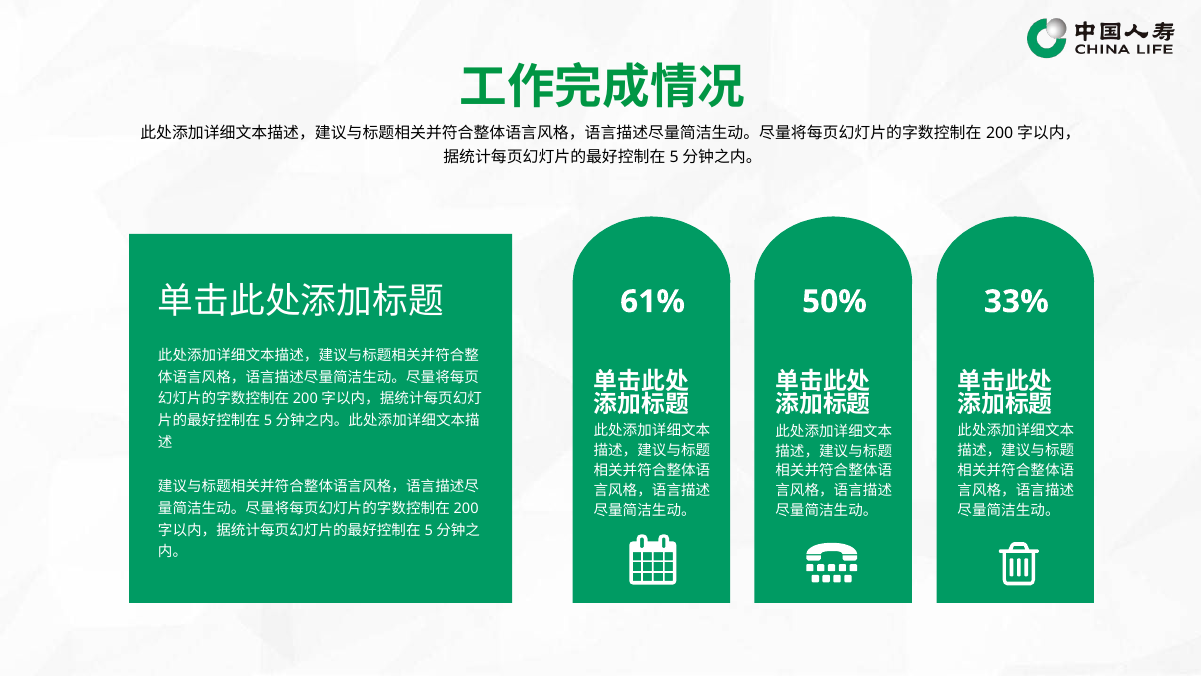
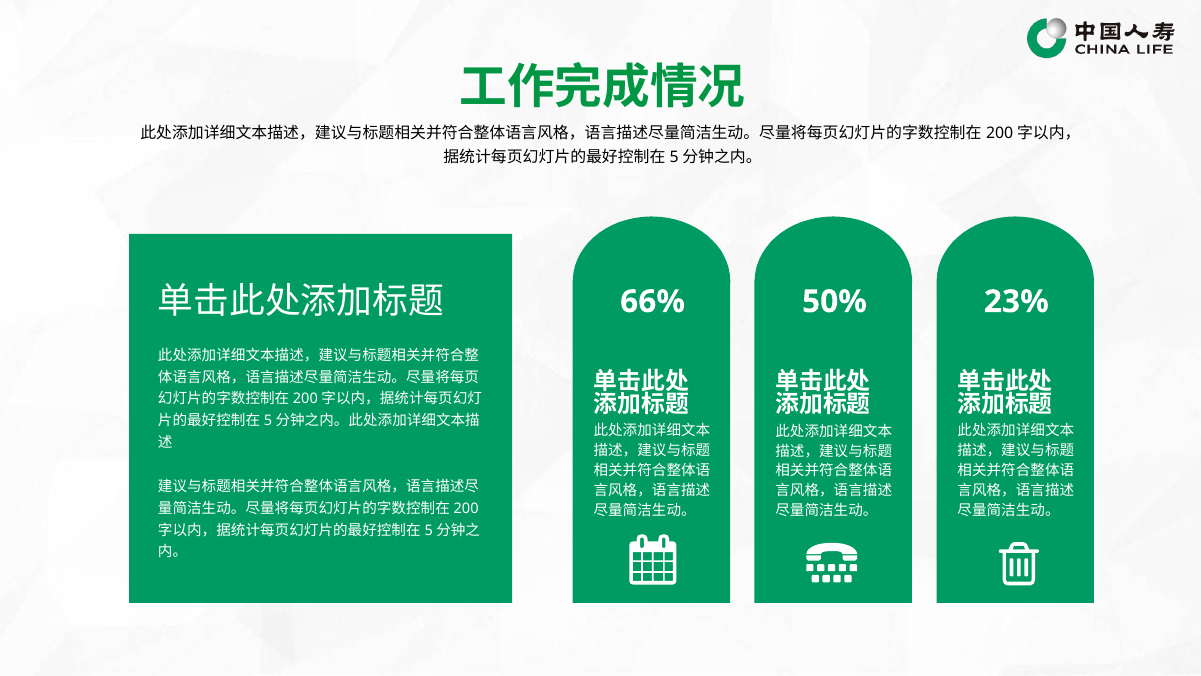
33%: 33% -> 23%
61%: 61% -> 66%
